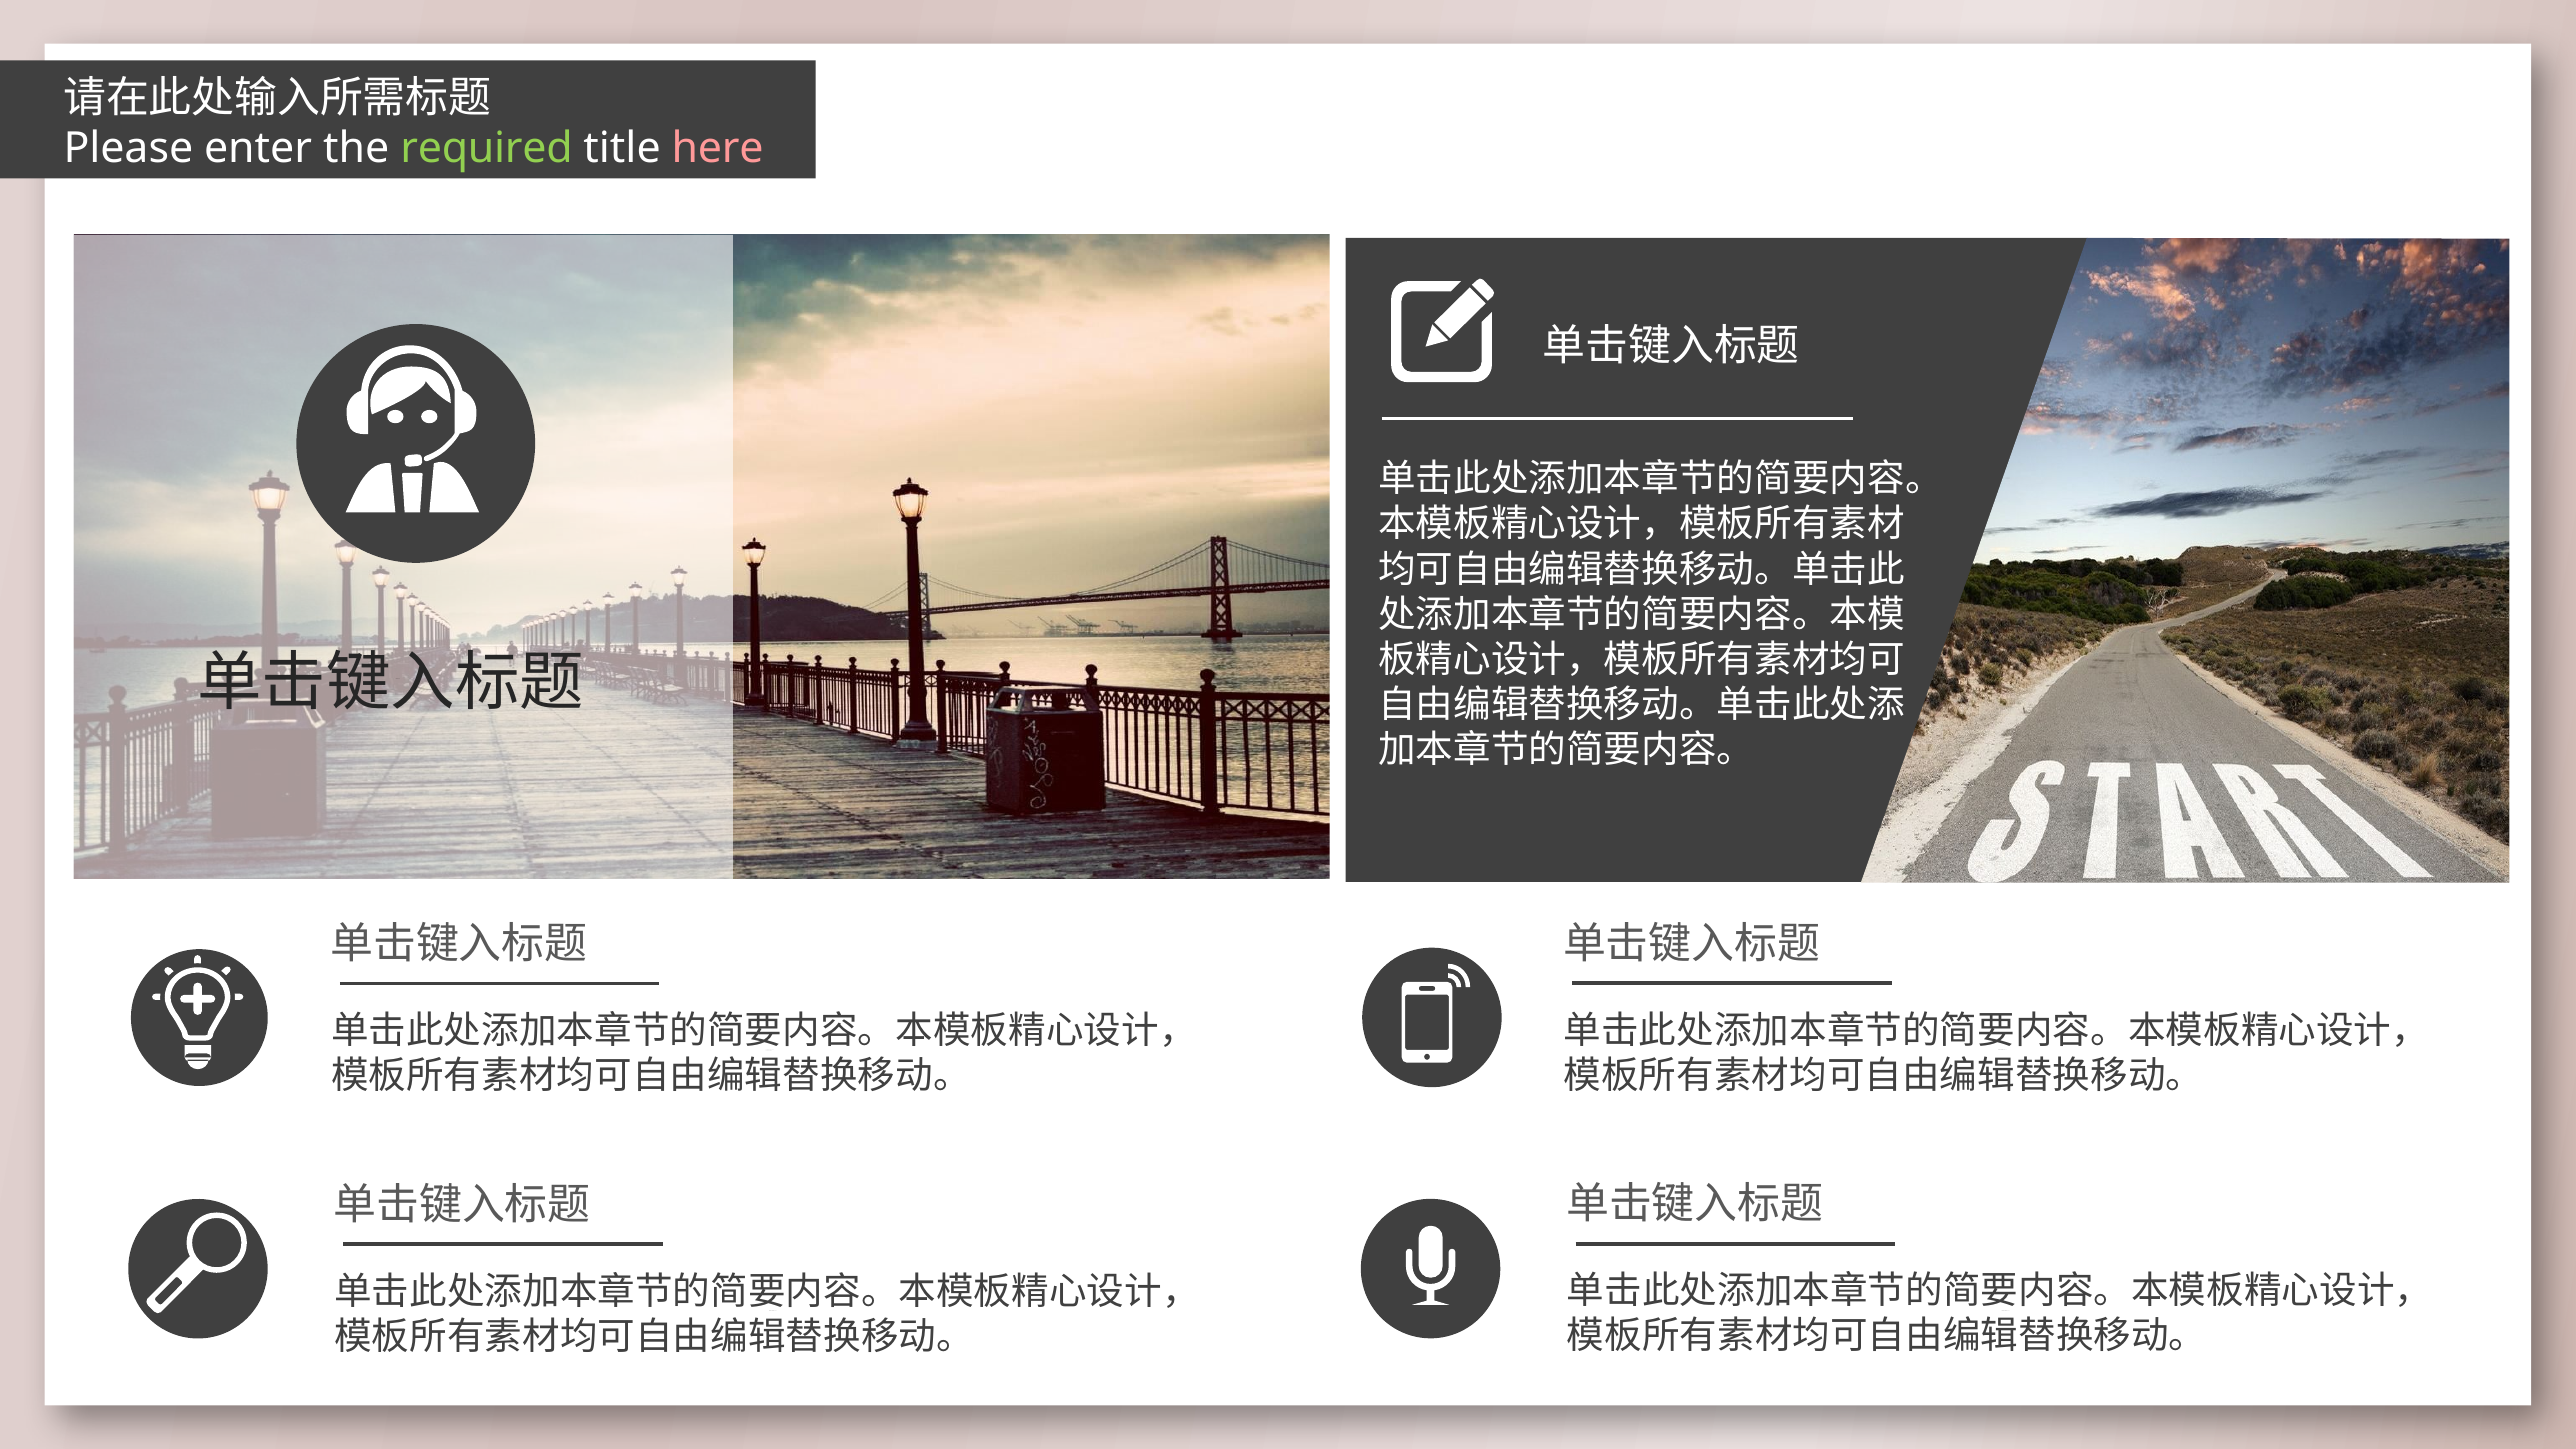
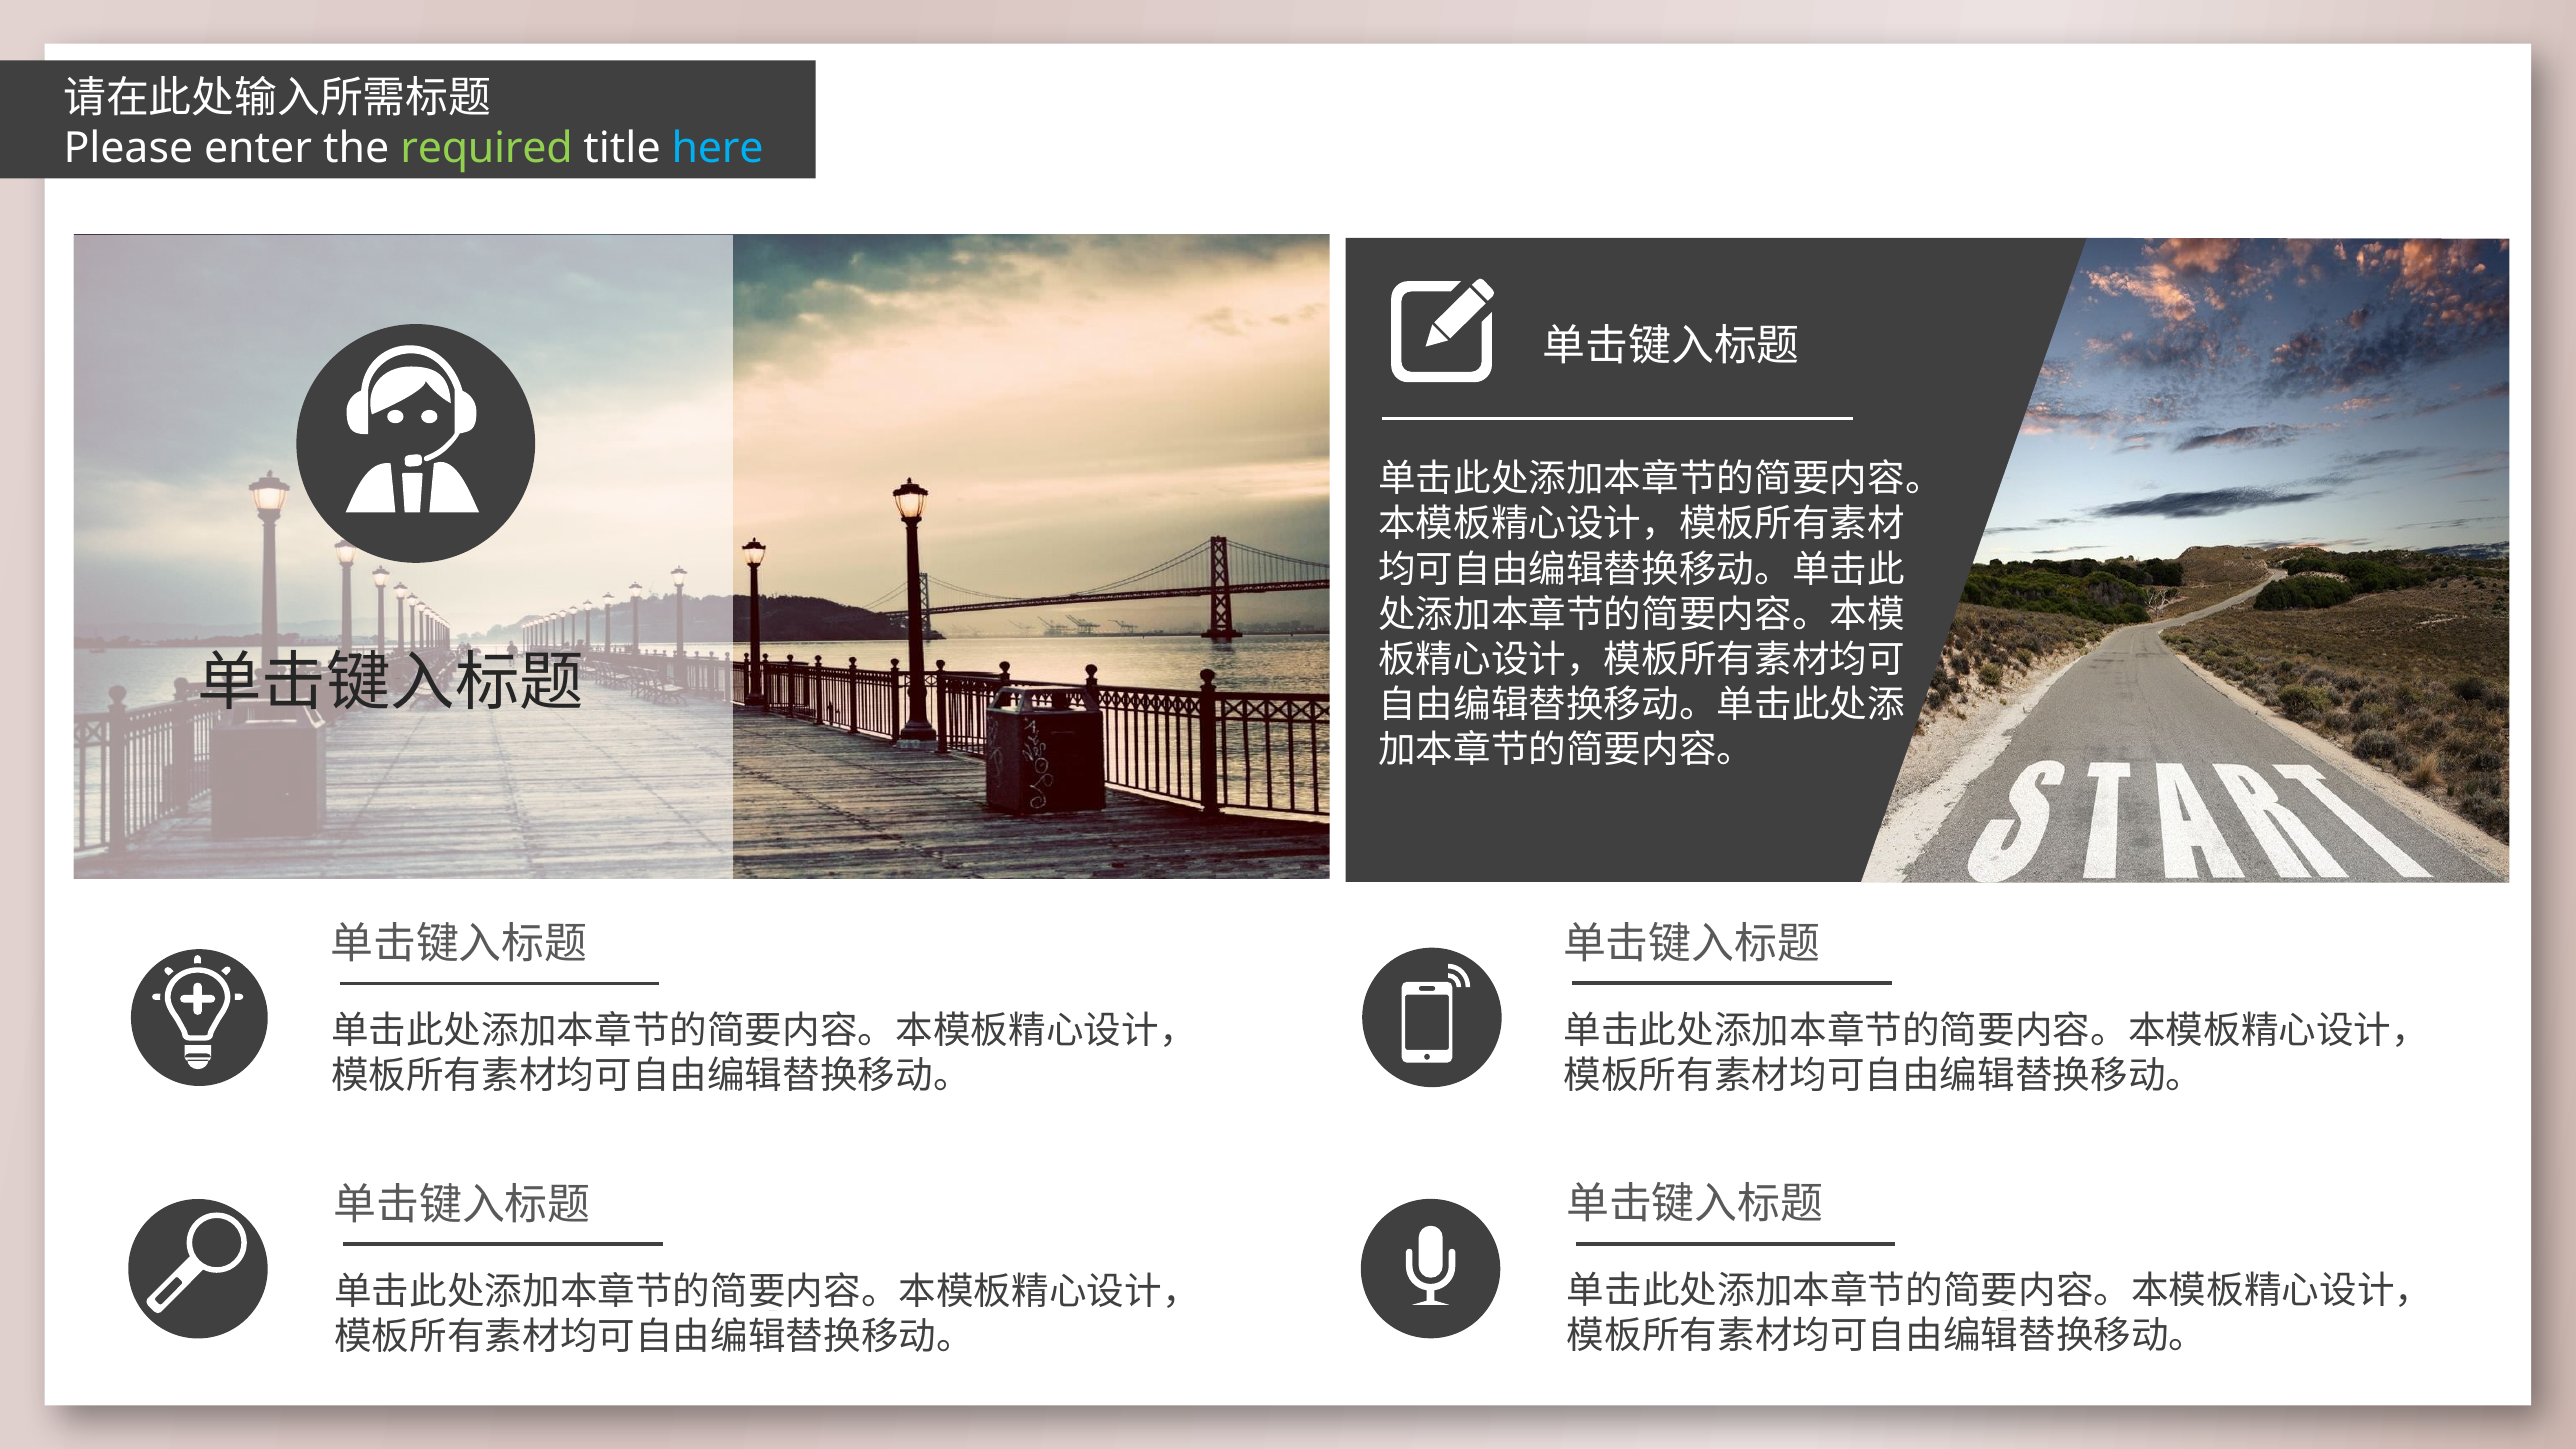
here colour: pink -> light blue
